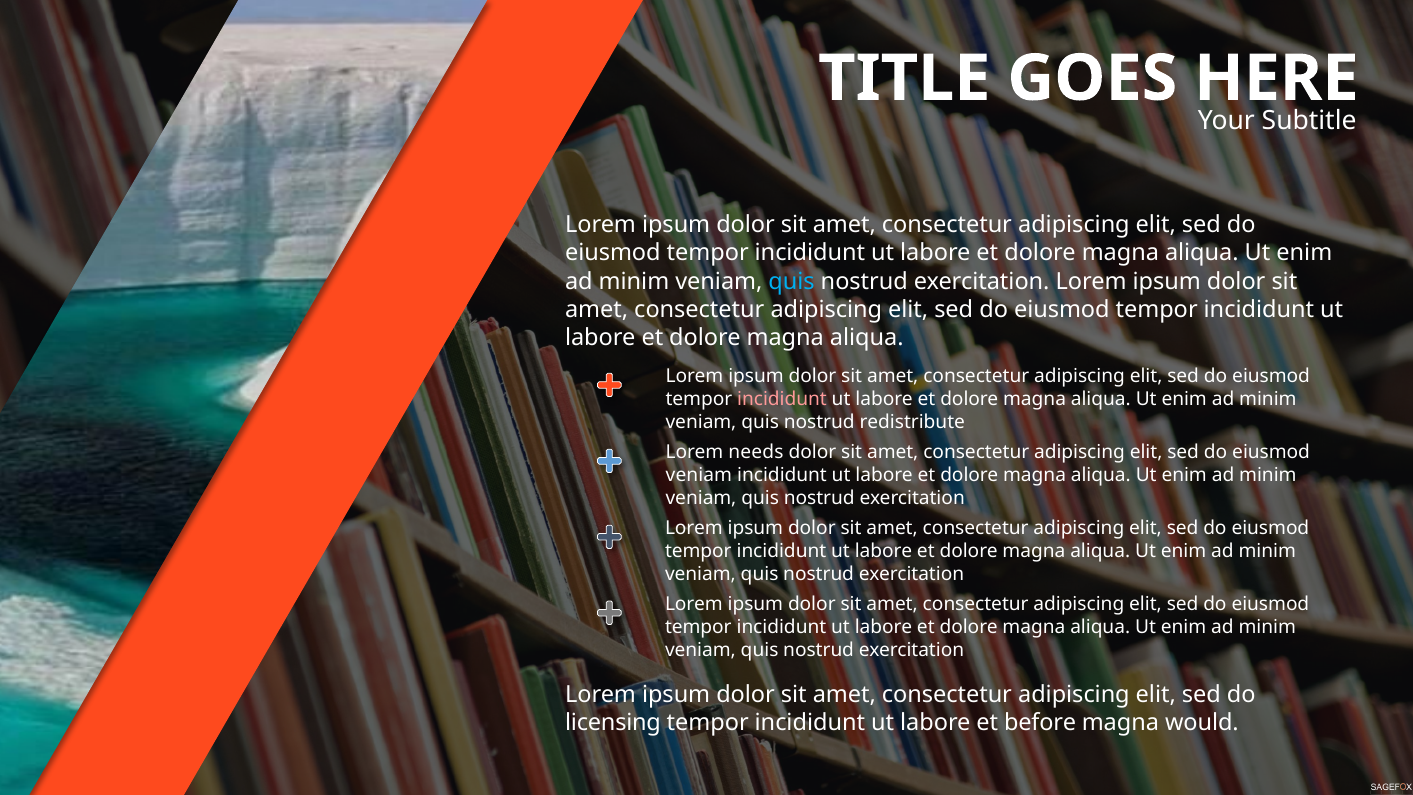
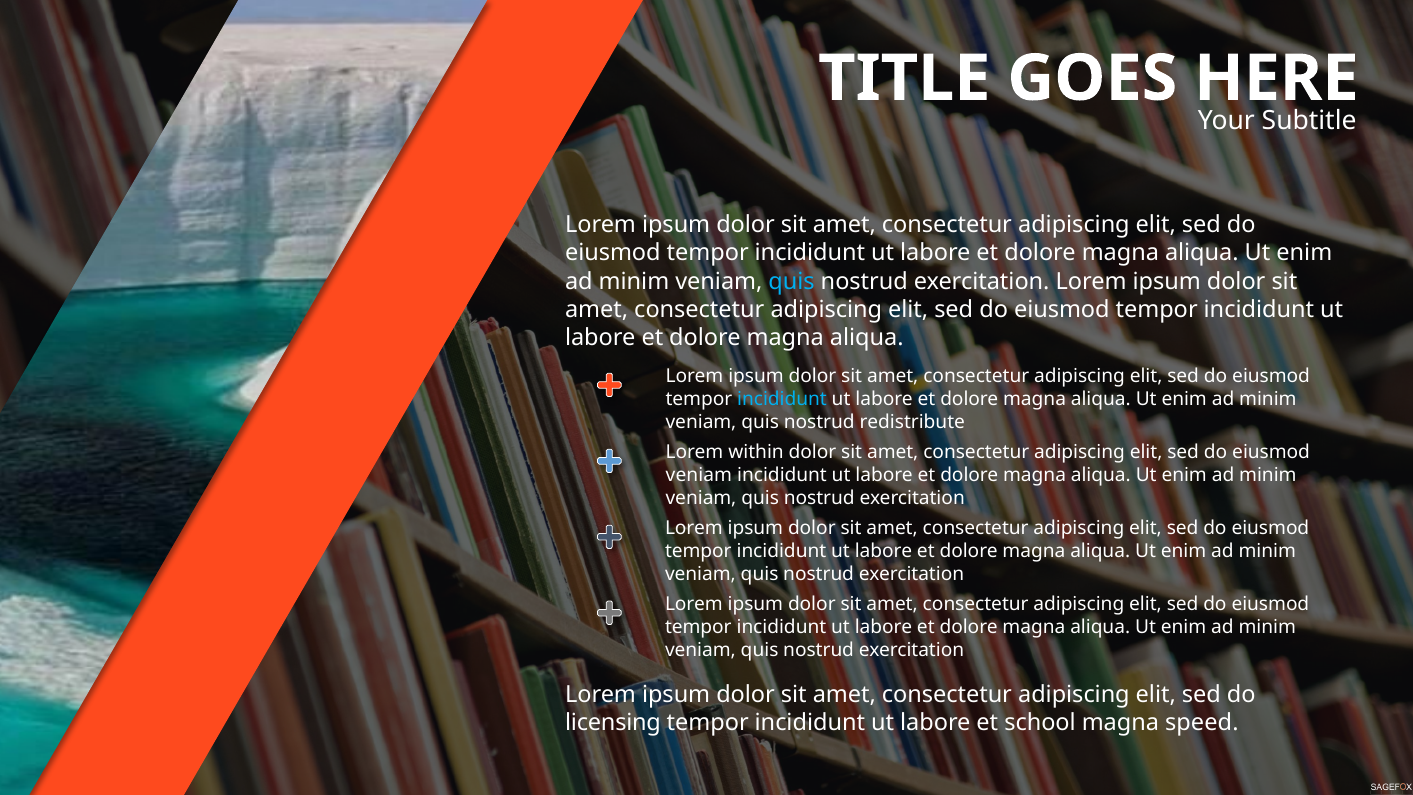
incididunt at (782, 399) colour: pink -> light blue
needs: needs -> within
before: before -> school
would: would -> speed
